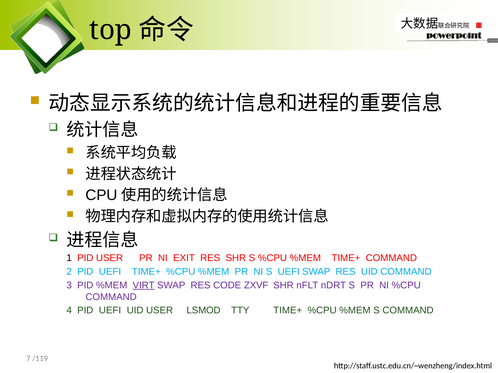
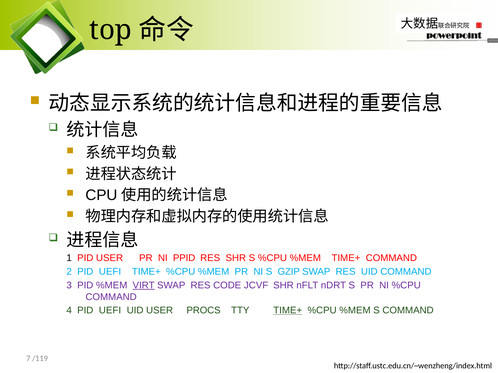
EXIT: EXIT -> PPID
S UEFI: UEFI -> GZIP
ZXVF: ZXVF -> JCVF
LSMOD: LSMOD -> PROCS
TIME+ at (288, 311) underline: none -> present
